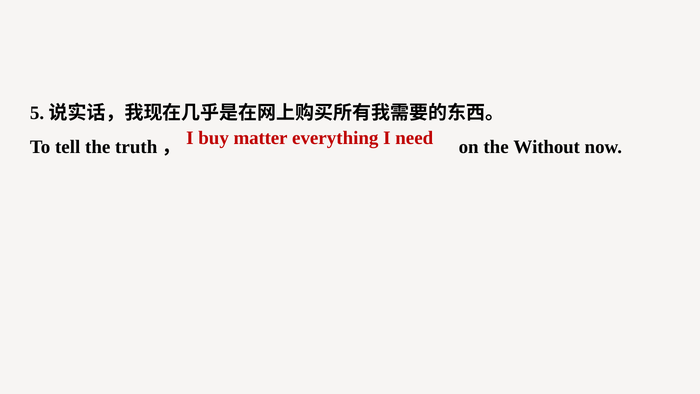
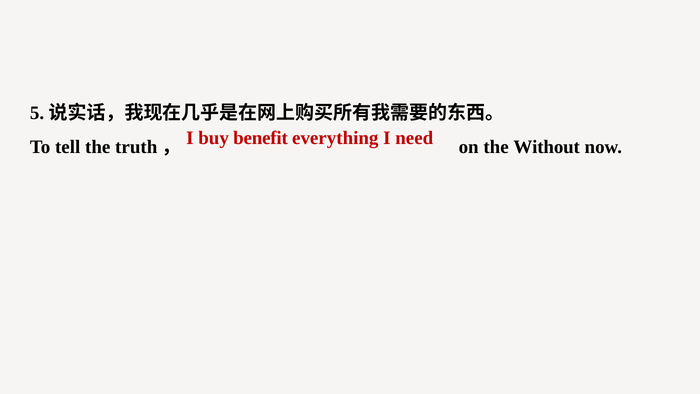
matter: matter -> benefit
